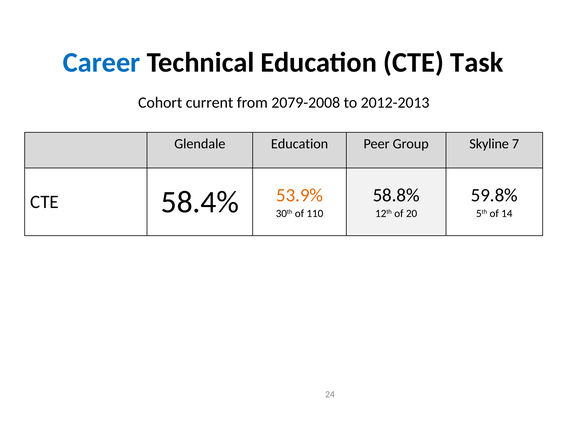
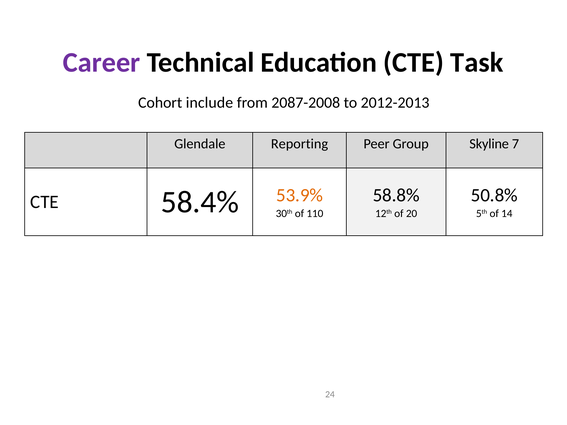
Career colour: blue -> purple
current: current -> include
2079-2008: 2079-2008 -> 2087-2008
Glendale Education: Education -> Reporting
59.8%: 59.8% -> 50.8%
